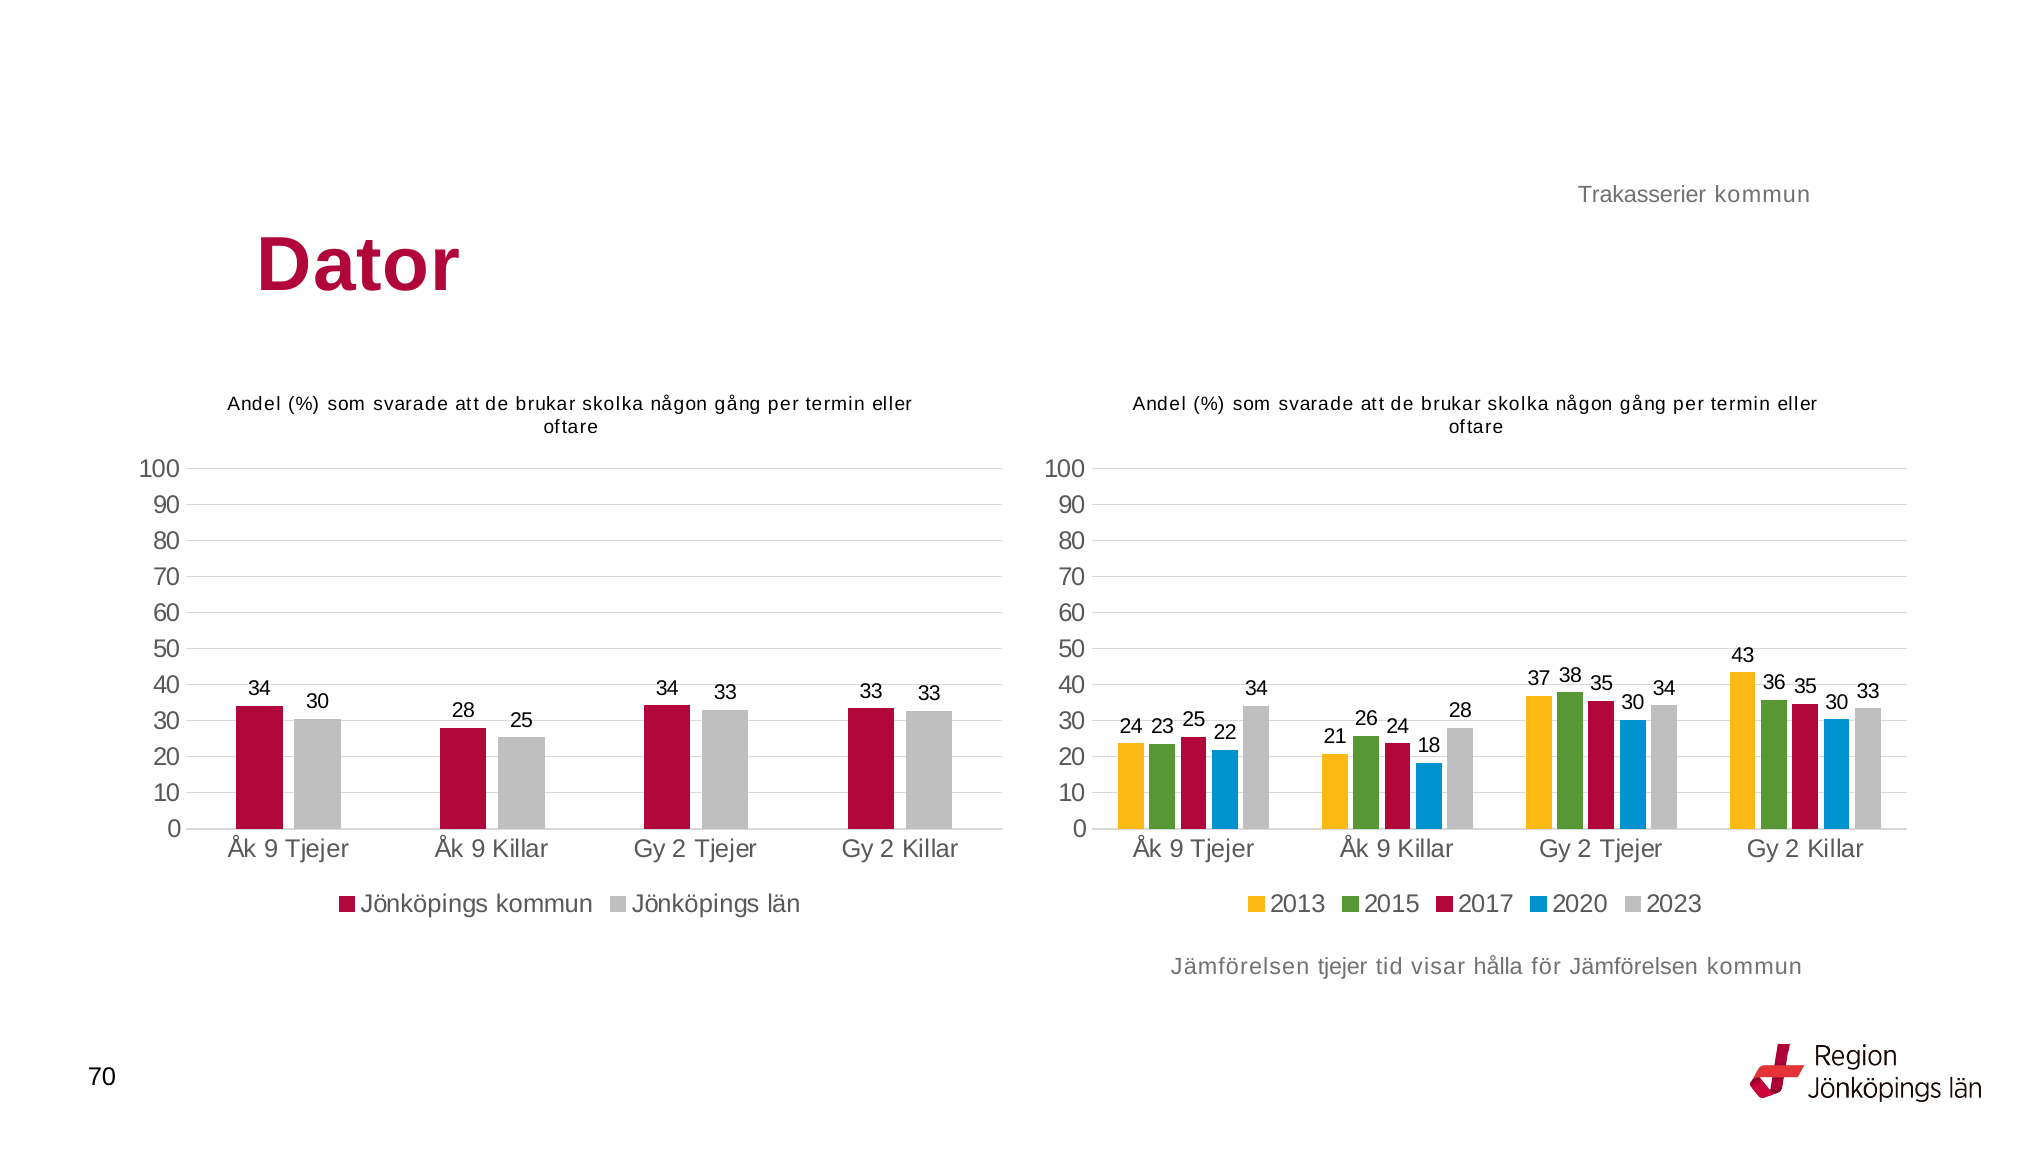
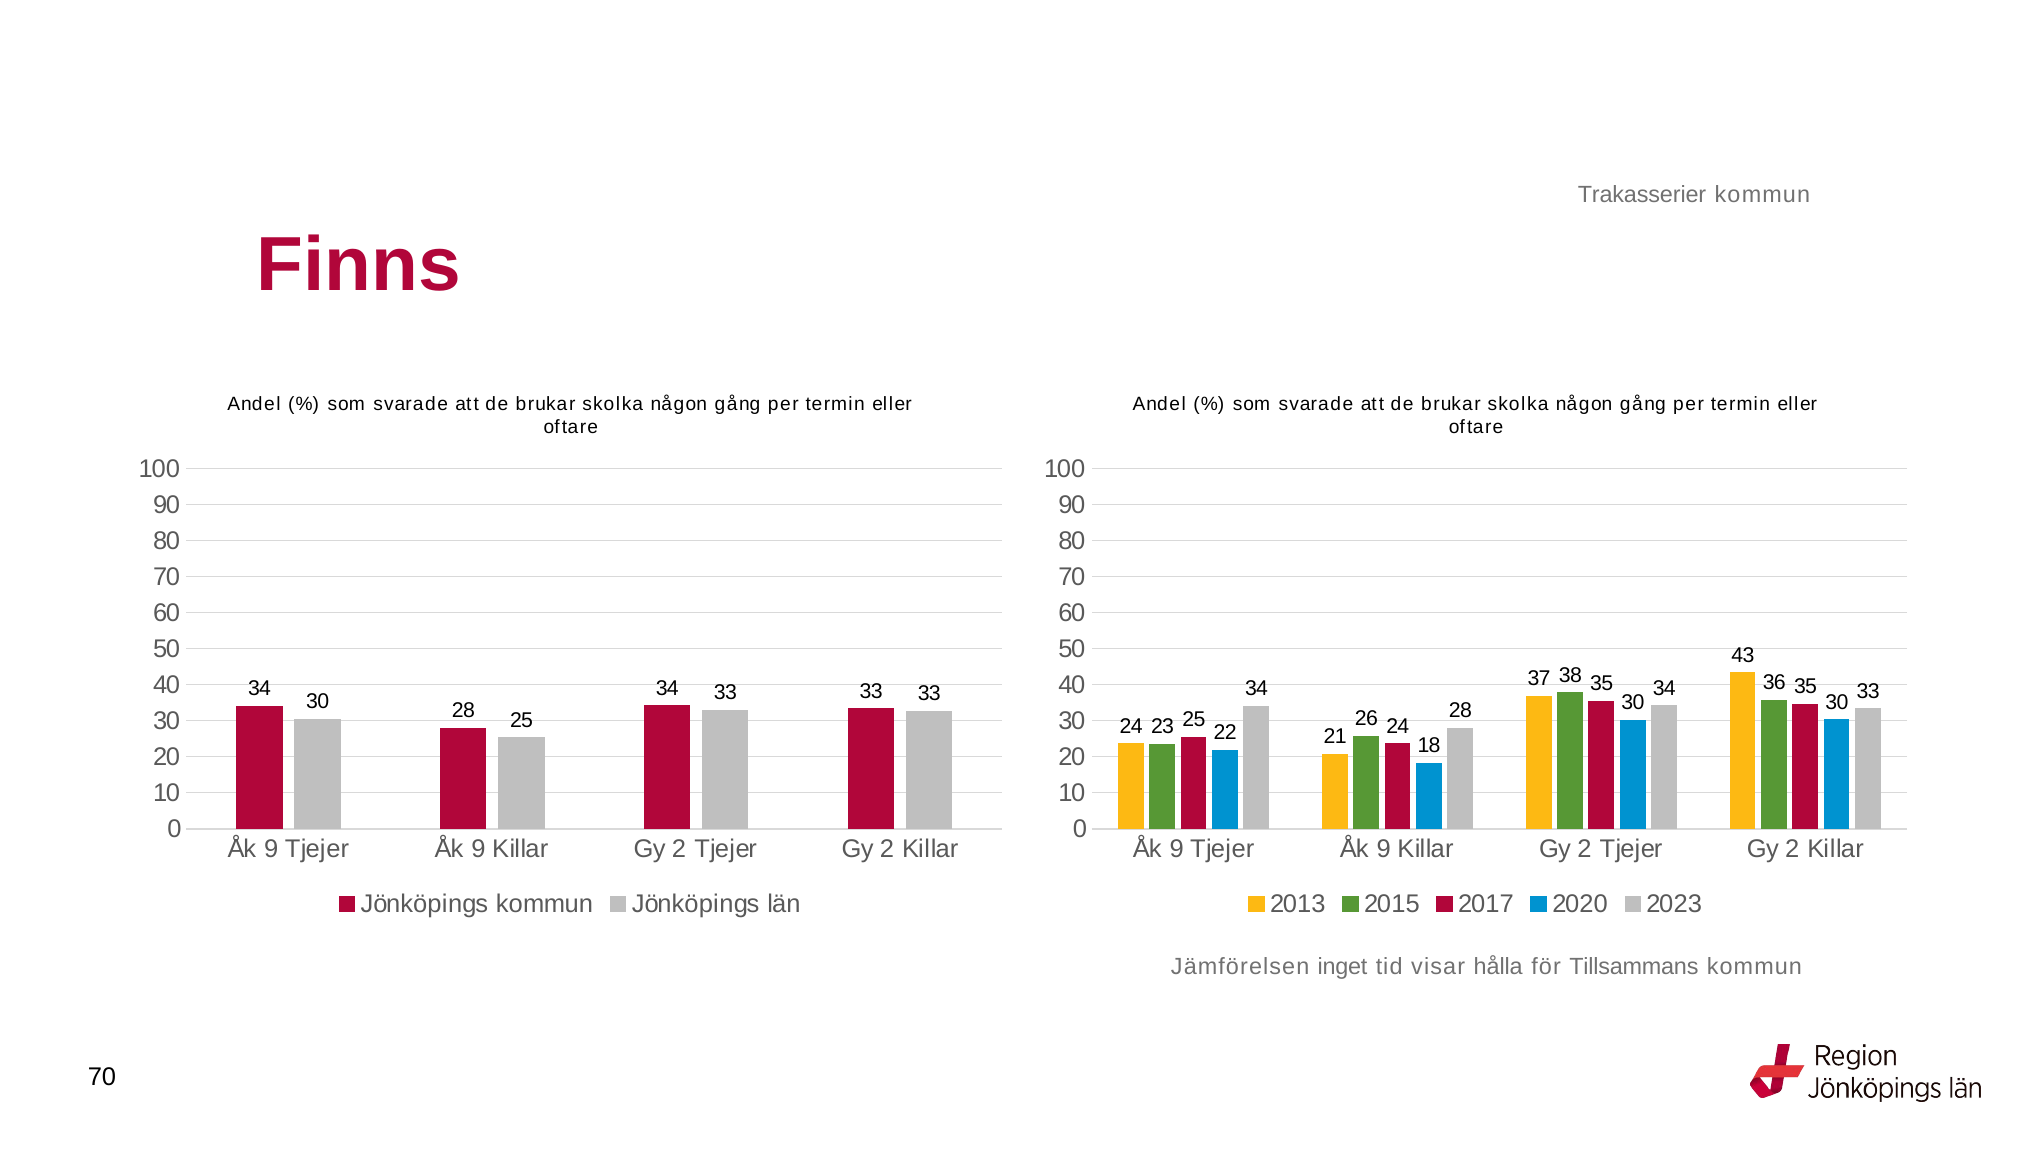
Dator: Dator -> Finns
Jämförelsen tjejer: tjejer -> inget
för Jämförelsen: Jämförelsen -> Tillsammans
